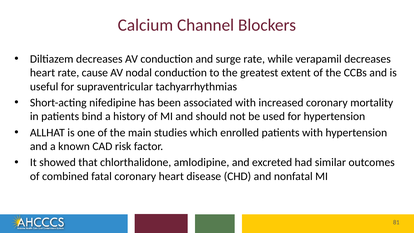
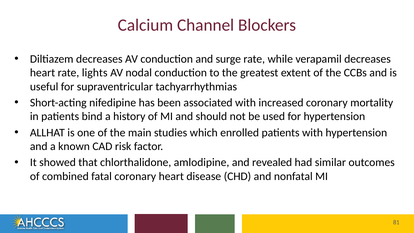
cause: cause -> lights
excreted: excreted -> revealed
